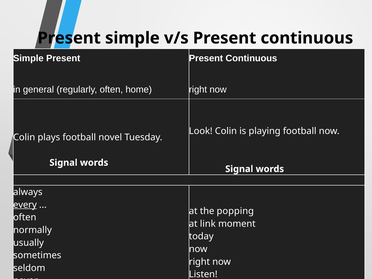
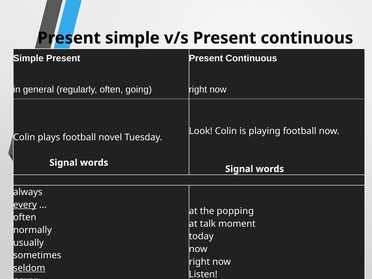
home: home -> going
link: link -> talk
seldom underline: none -> present
